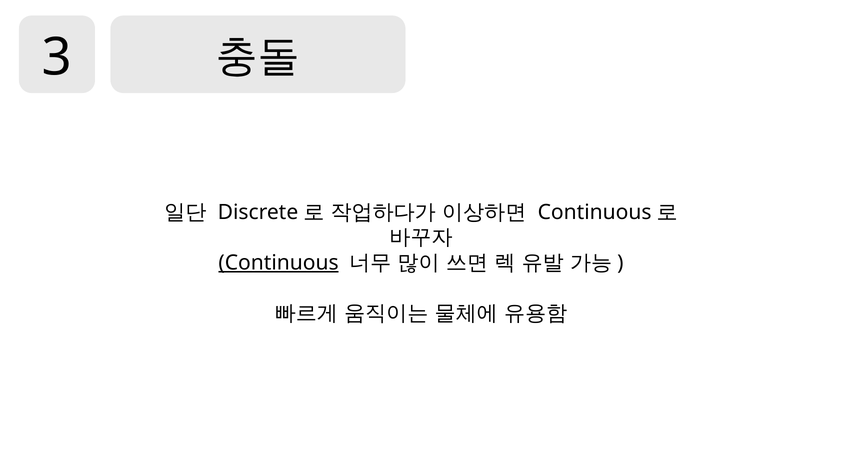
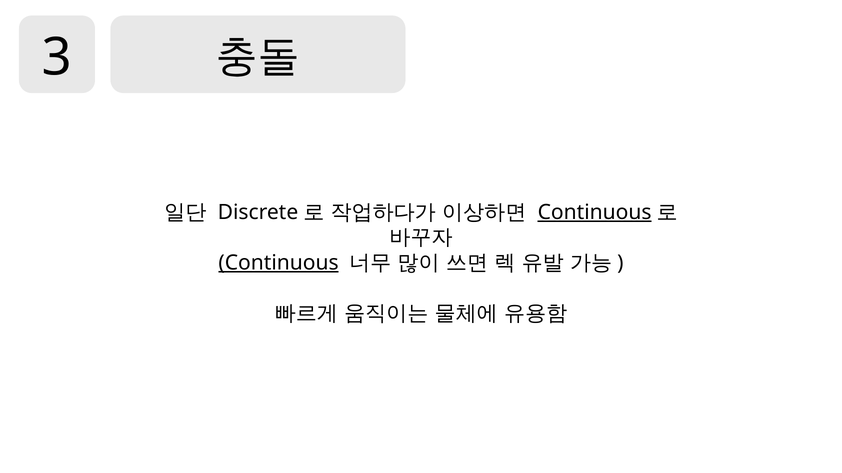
Continuous at (595, 213) underline: none -> present
